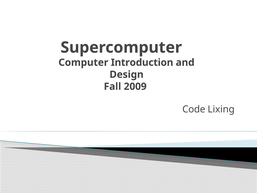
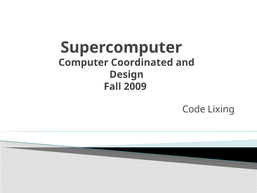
Introduction: Introduction -> Coordinated
